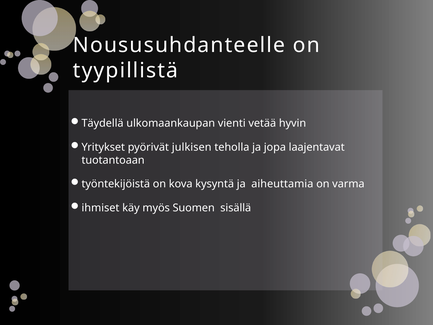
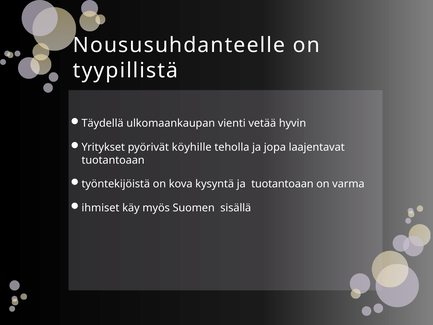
julkisen: julkisen -> köyhille
ja aiheuttamia: aiheuttamia -> tuotantoaan
